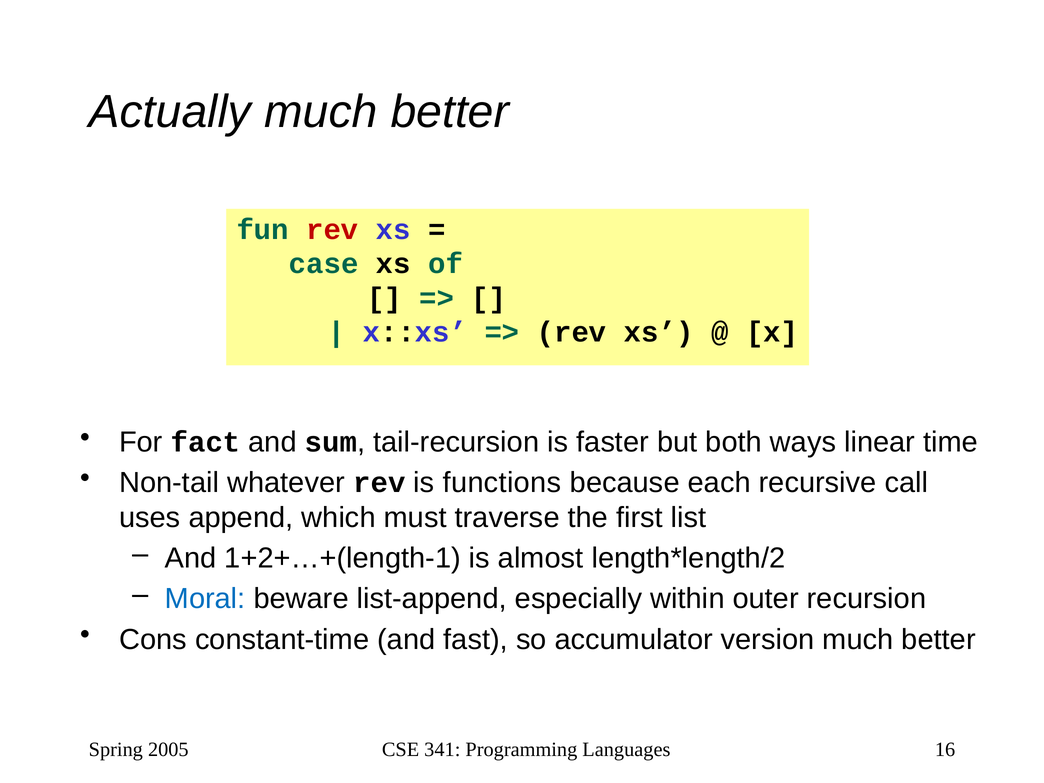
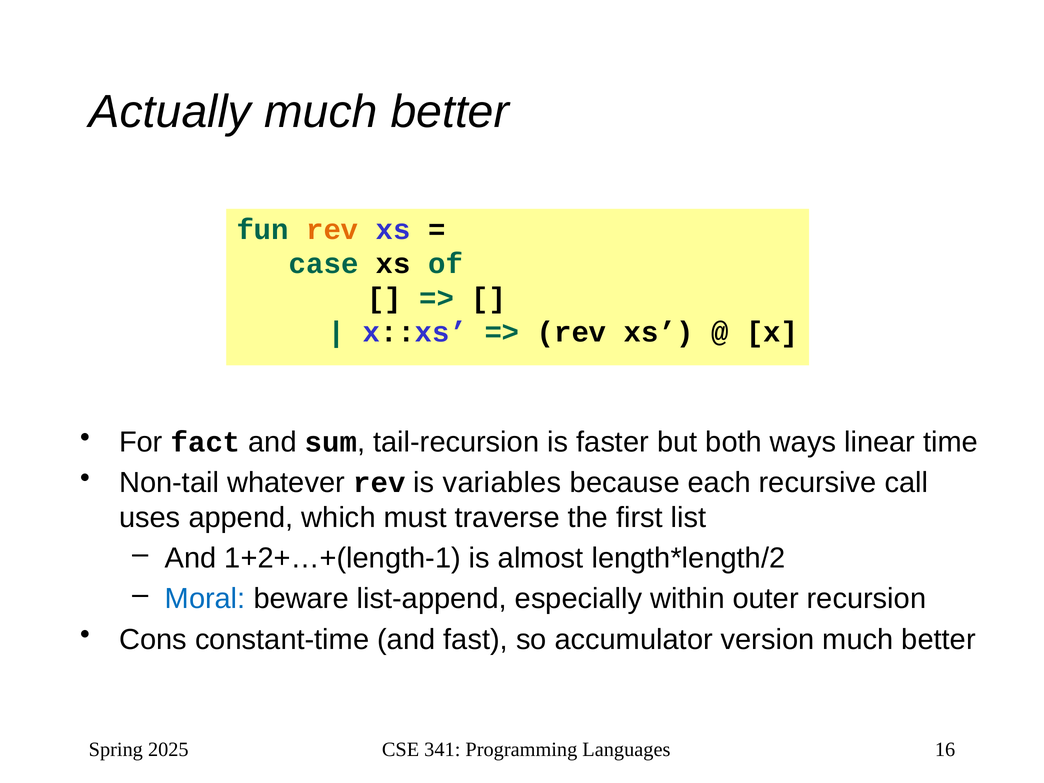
rev at (332, 229) colour: red -> orange
functions: functions -> variables
2005: 2005 -> 2025
